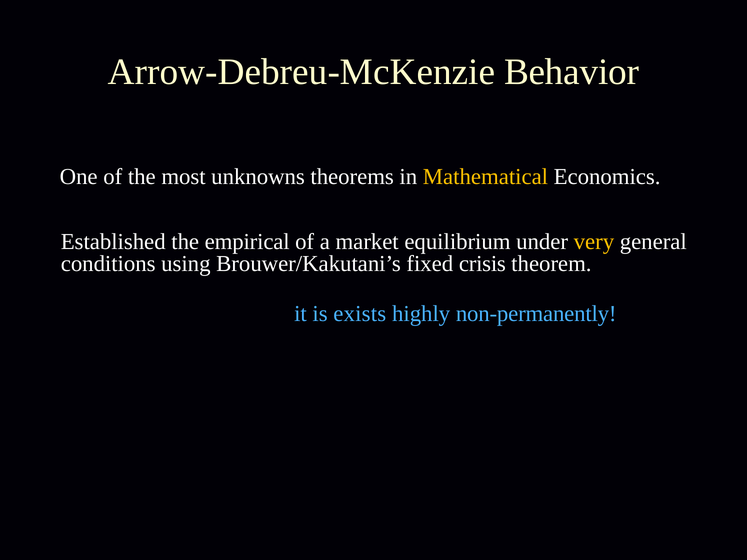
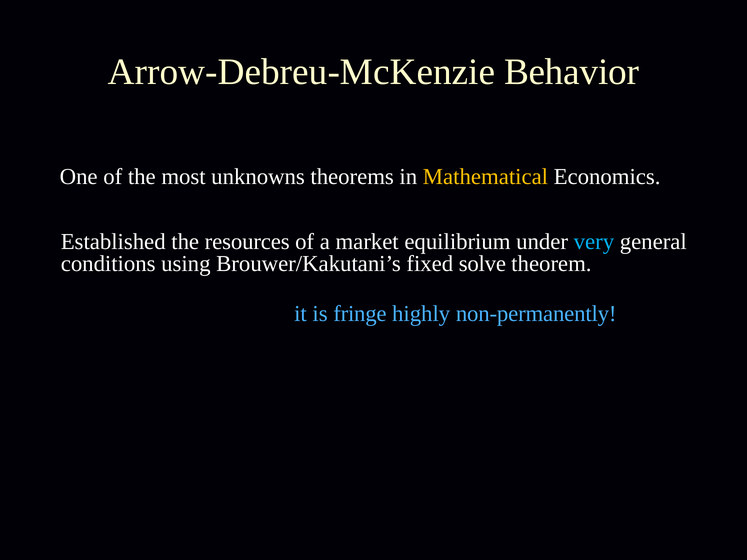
empirical: empirical -> resources
very colour: yellow -> light blue
crisis: crisis -> solve
exists: exists -> fringe
